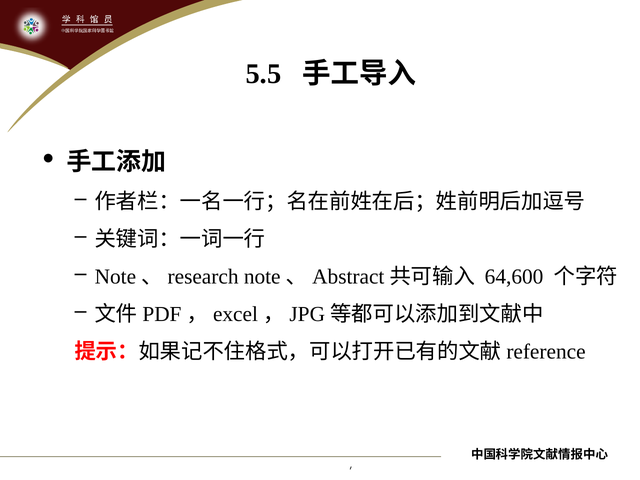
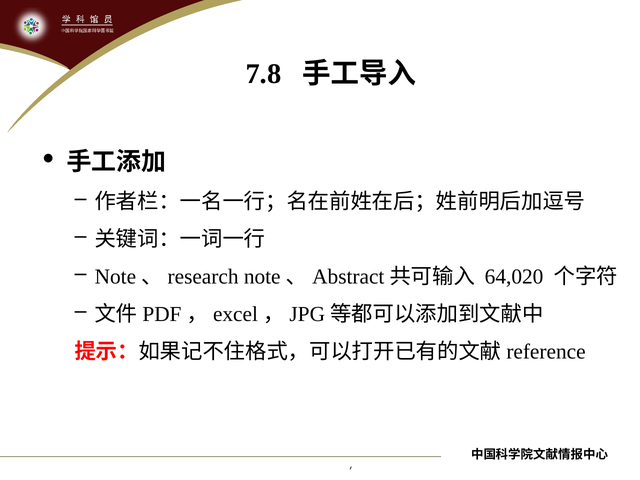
5.5: 5.5 -> 7.8
64,600: 64,600 -> 64,020
